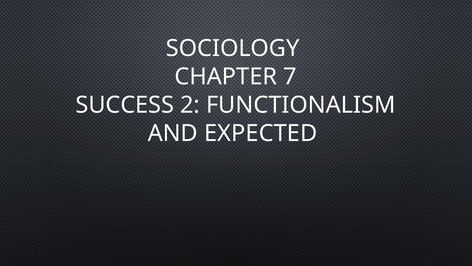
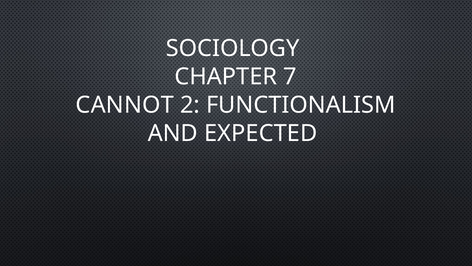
SUCCESS: SUCCESS -> CANNOT
